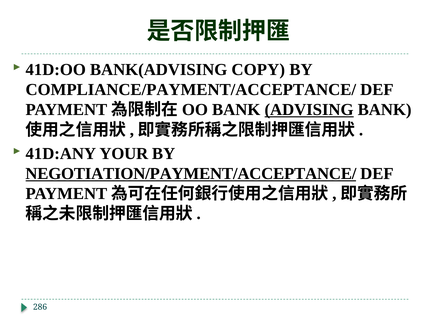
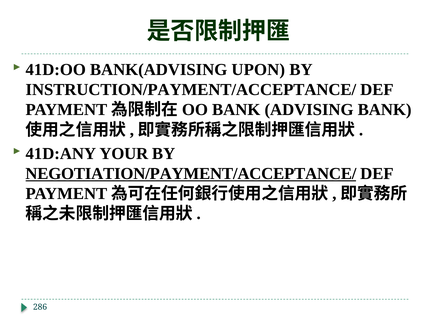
COPY: COPY -> UPON
COMPLIANCE/PAYMENT/ACCEPTANCE/: COMPLIANCE/PAYMENT/ACCEPTANCE/ -> INSTRUCTION/PAYMENT/ACCEPTANCE/
ADVISING underline: present -> none
